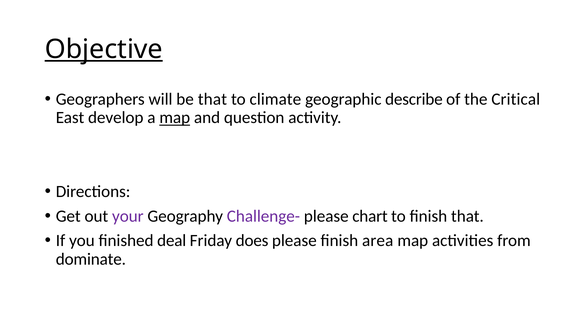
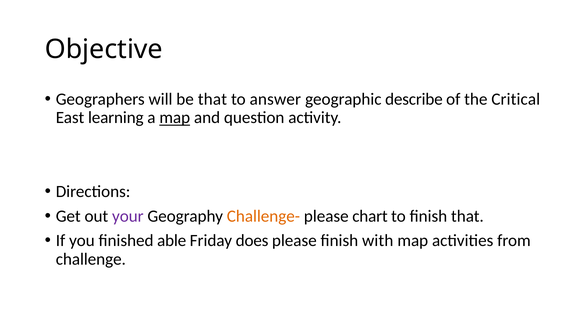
Objective underline: present -> none
climate: climate -> answer
develop: develop -> learning
Challenge- colour: purple -> orange
deal: deal -> able
area: area -> with
dominate: dominate -> challenge
